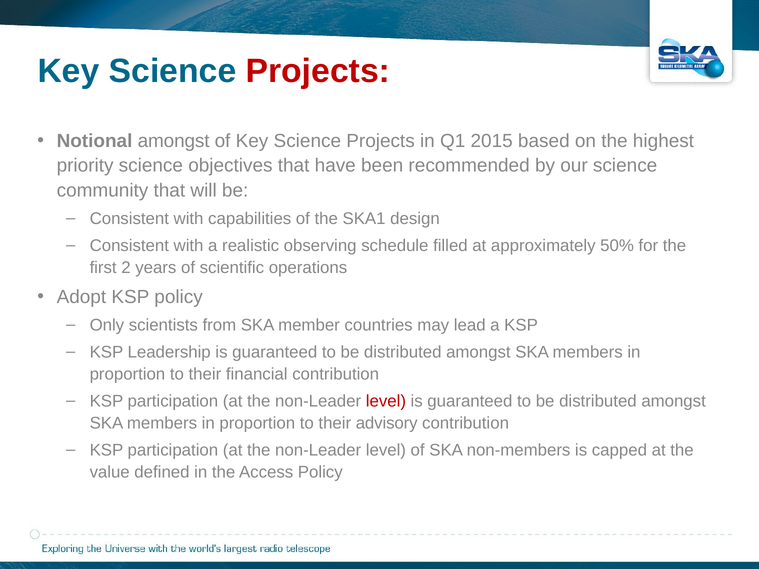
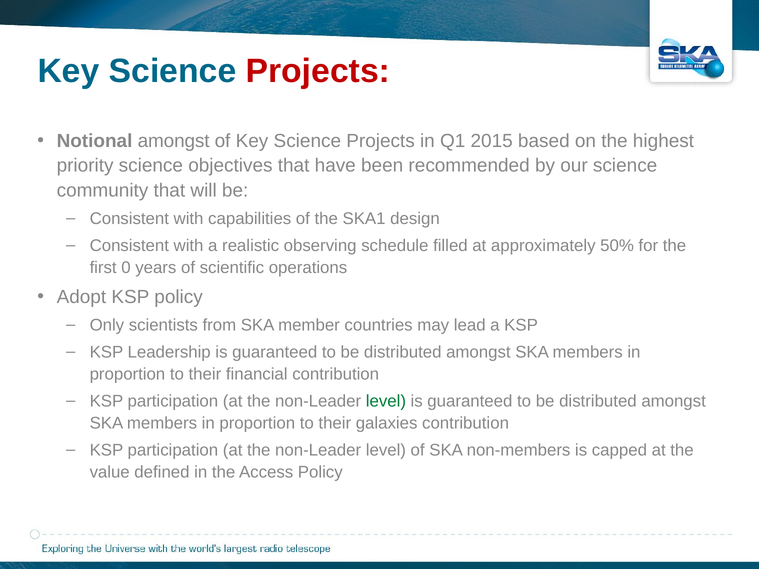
2: 2 -> 0
level at (386, 402) colour: red -> green
advisory: advisory -> galaxies
